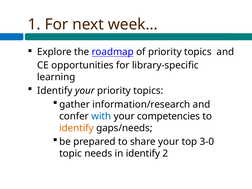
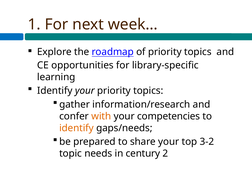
with colour: blue -> orange
3-0: 3-0 -> 3-2
in identify: identify -> century
